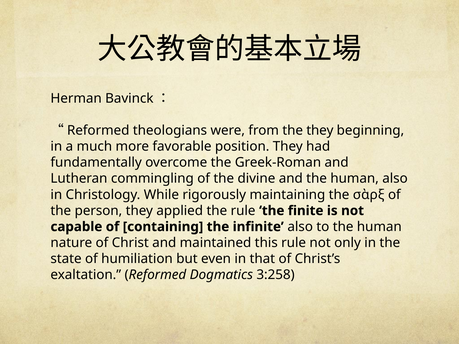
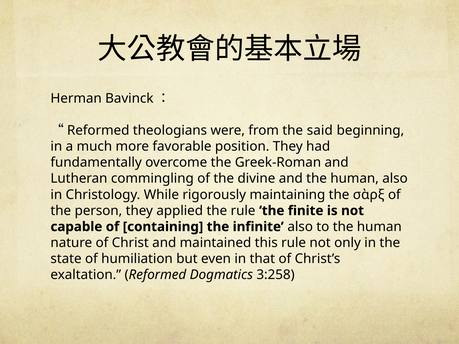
the they: they -> said
